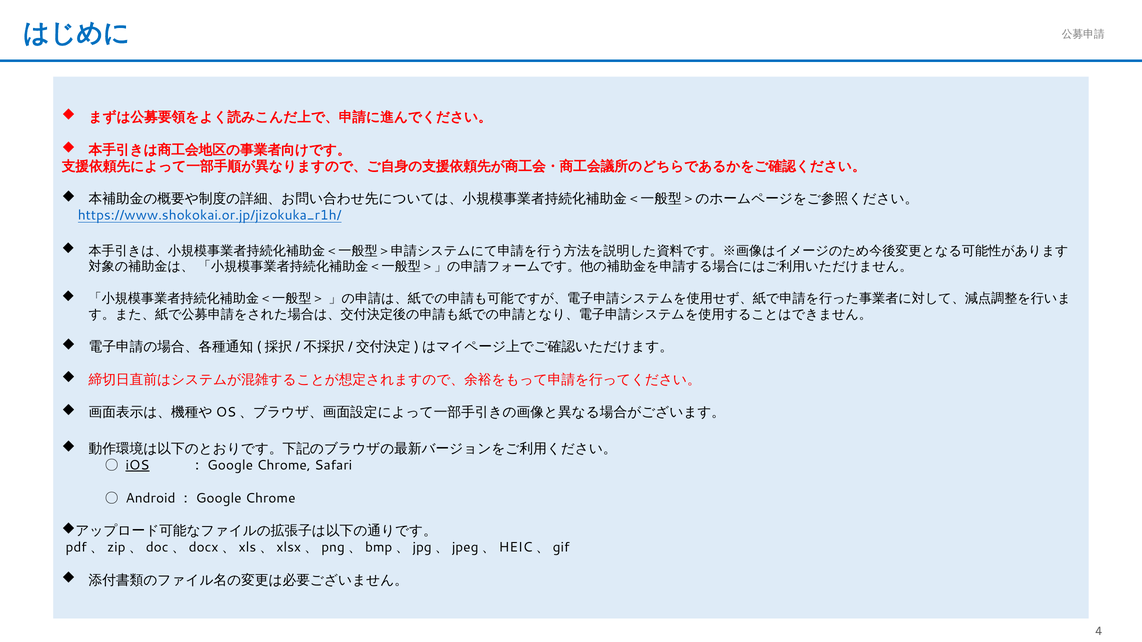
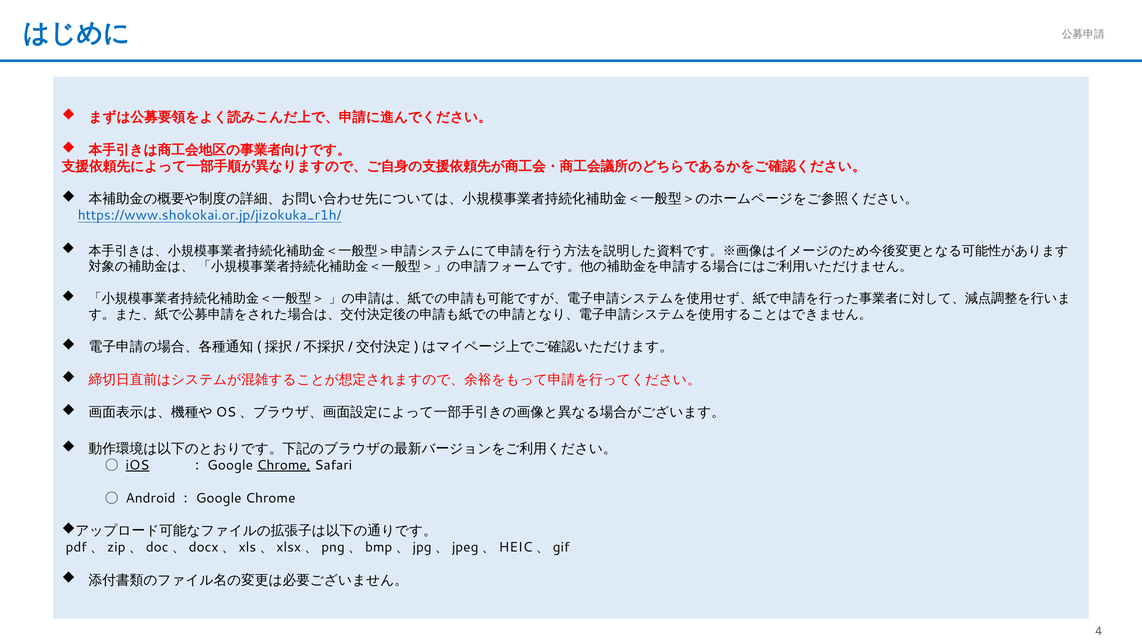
Chrome at (284, 466) underline: none -> present
